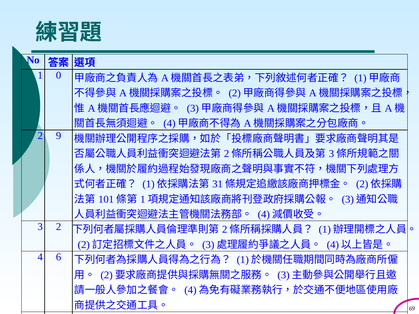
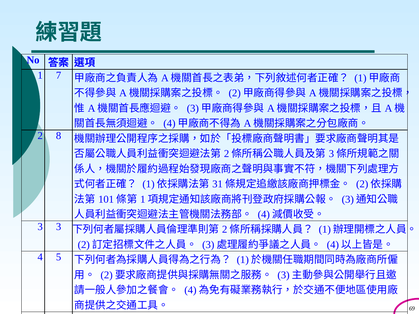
0: 0 -> 7
9: 9 -> 8
3 2: 2 -> 3
4 6: 6 -> 5
